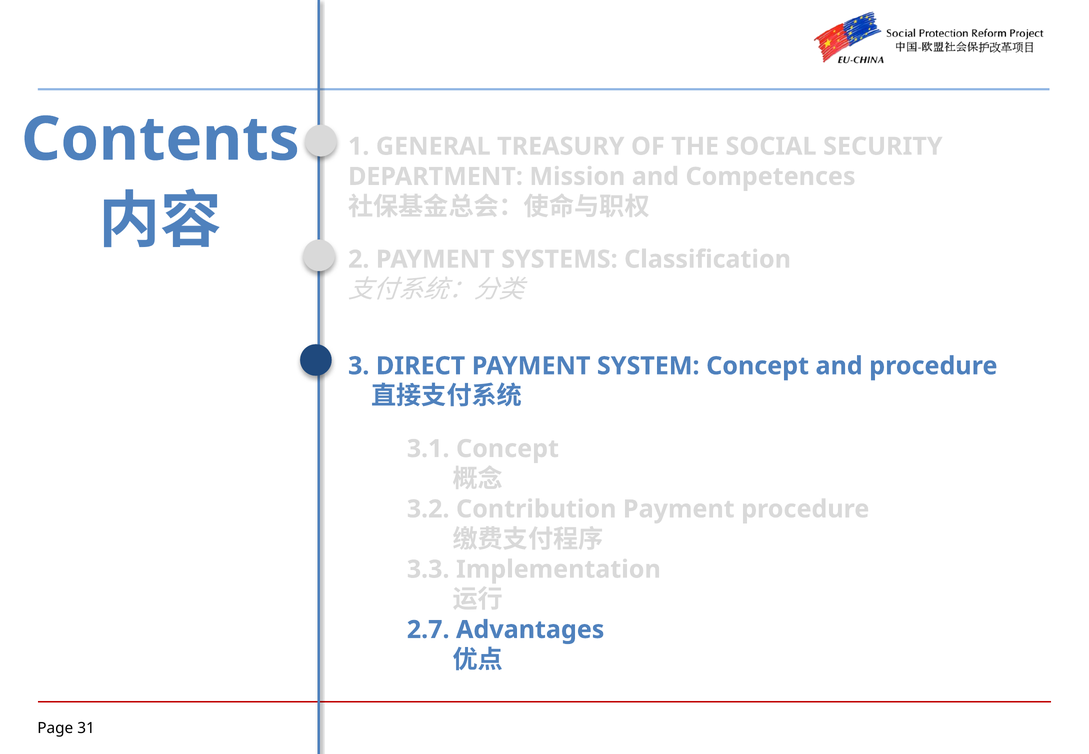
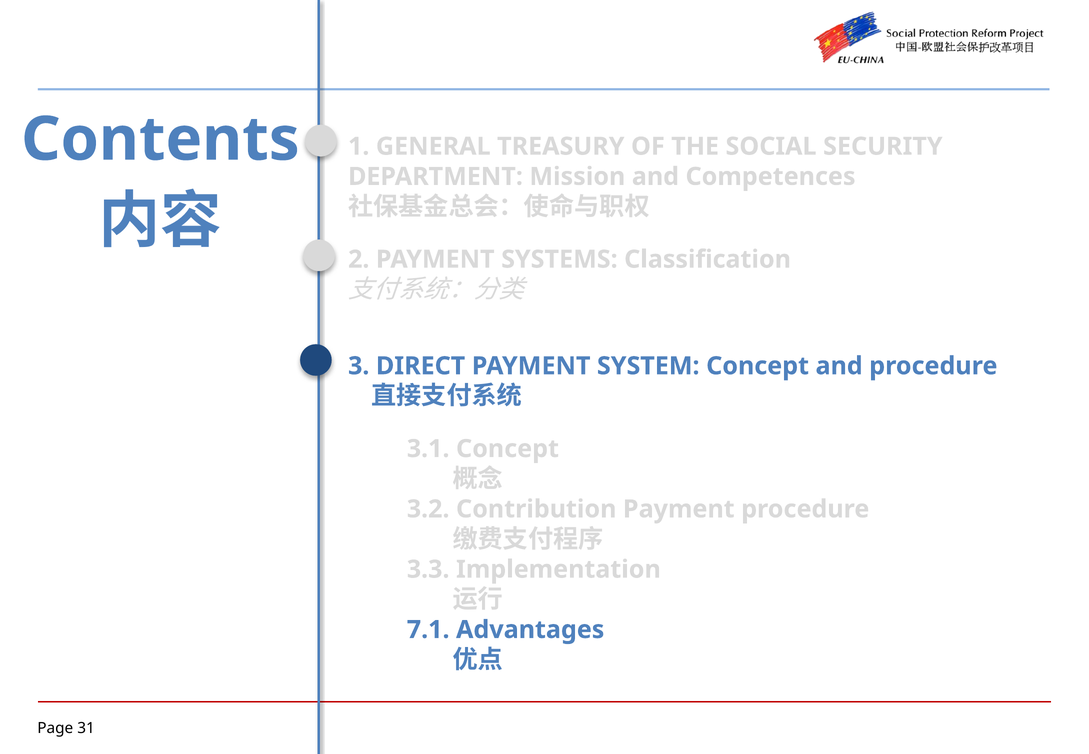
2.7: 2.7 -> 7.1
